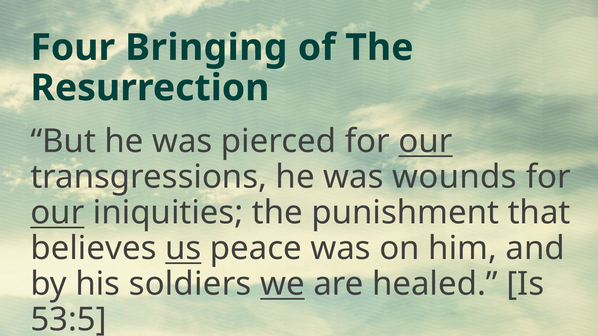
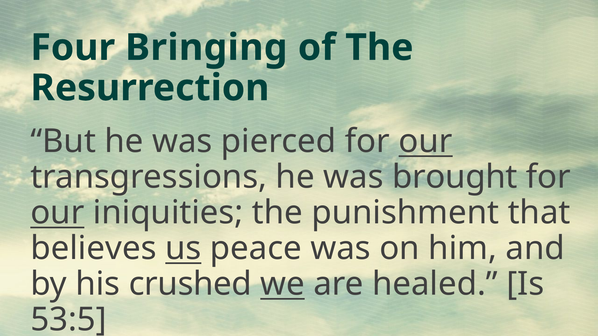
wounds: wounds -> brought
soldiers: soldiers -> crushed
